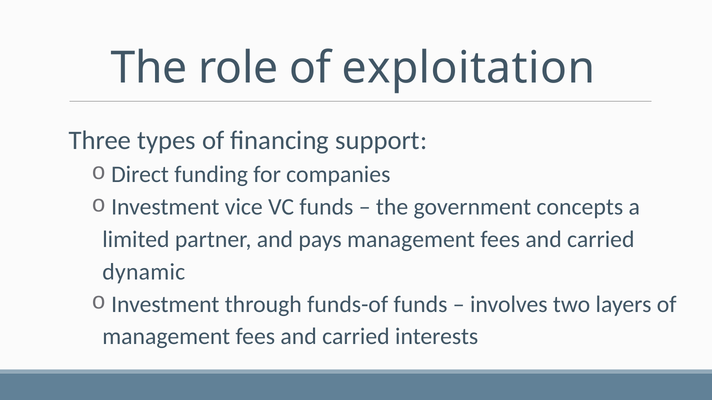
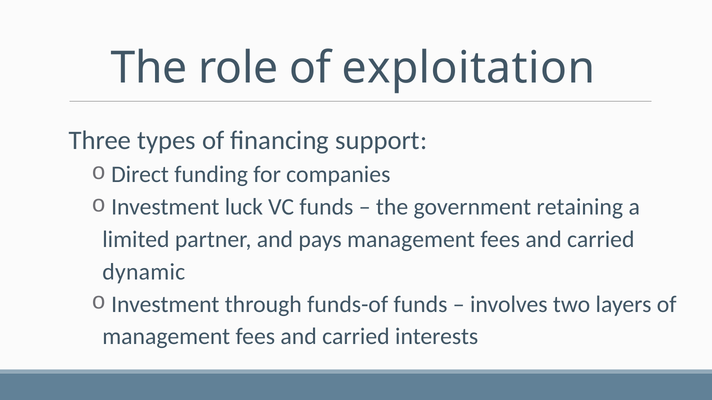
vice: vice -> luck
concepts: concepts -> retaining
